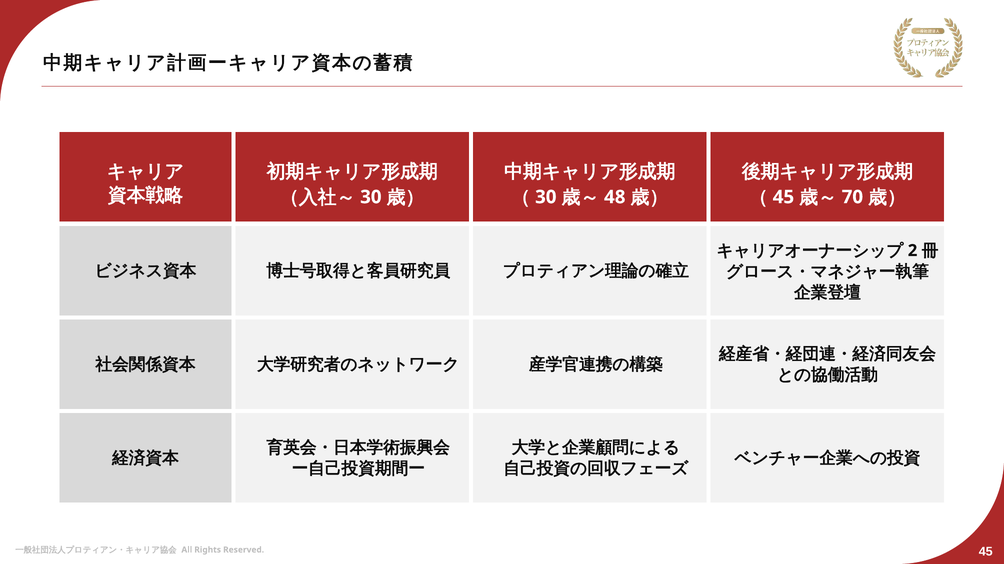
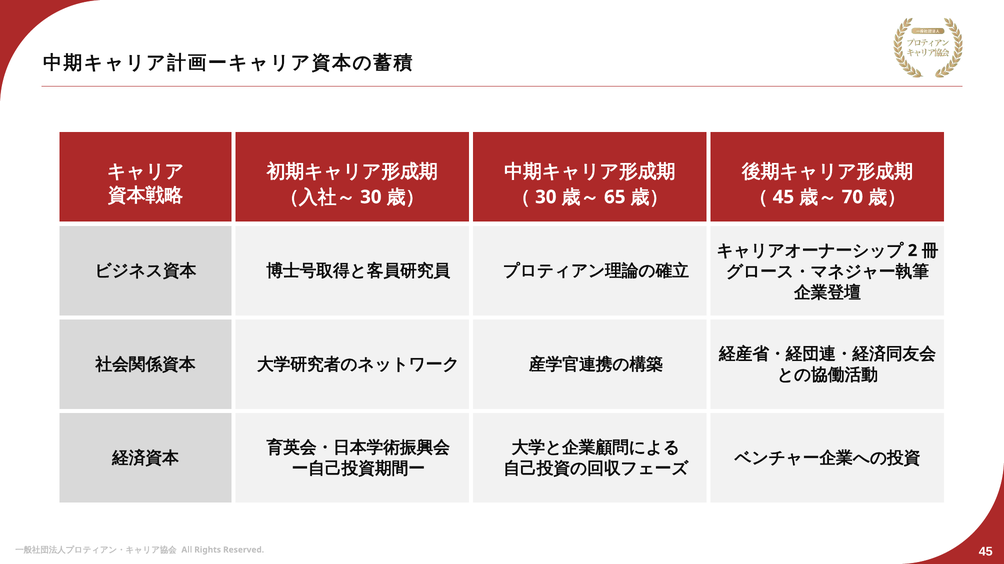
48: 48 -> 65
